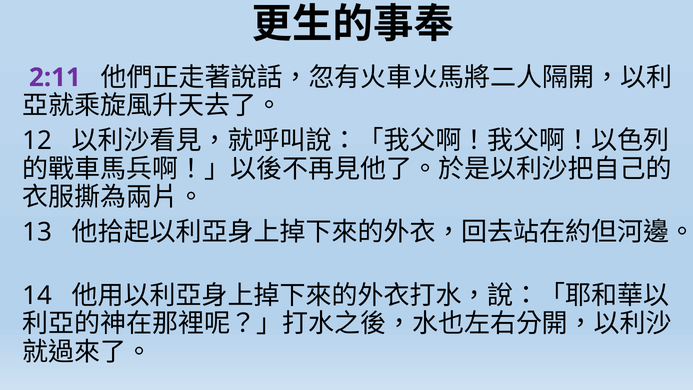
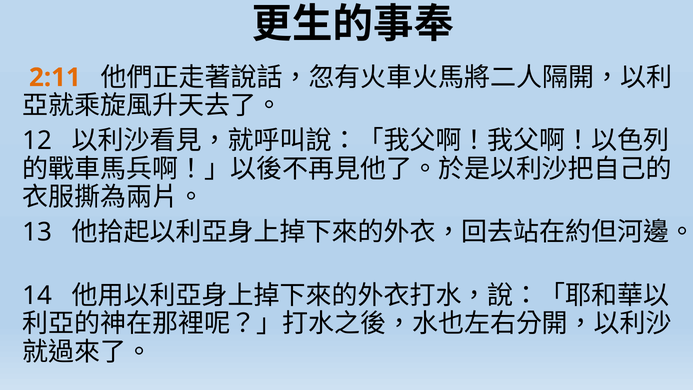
2:11 colour: purple -> orange
